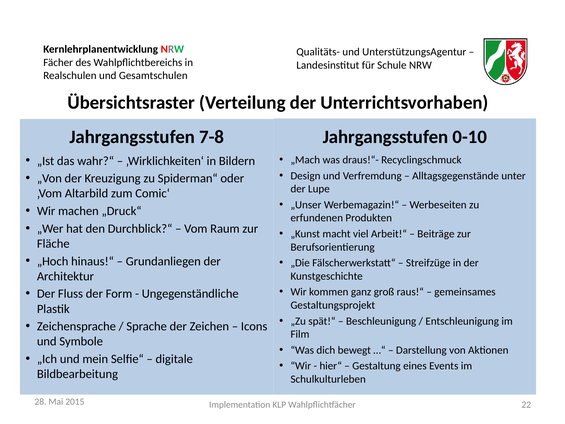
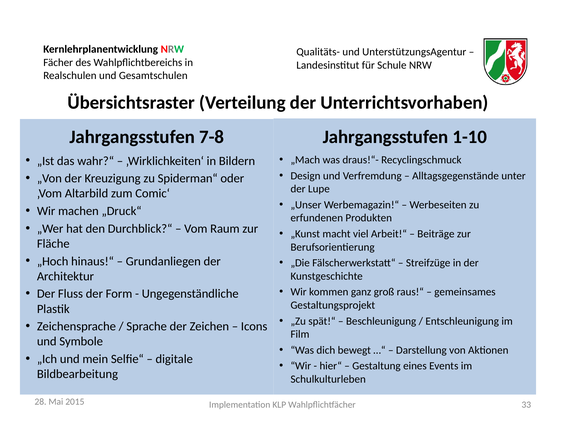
0-10: 0-10 -> 1-10
22: 22 -> 33
